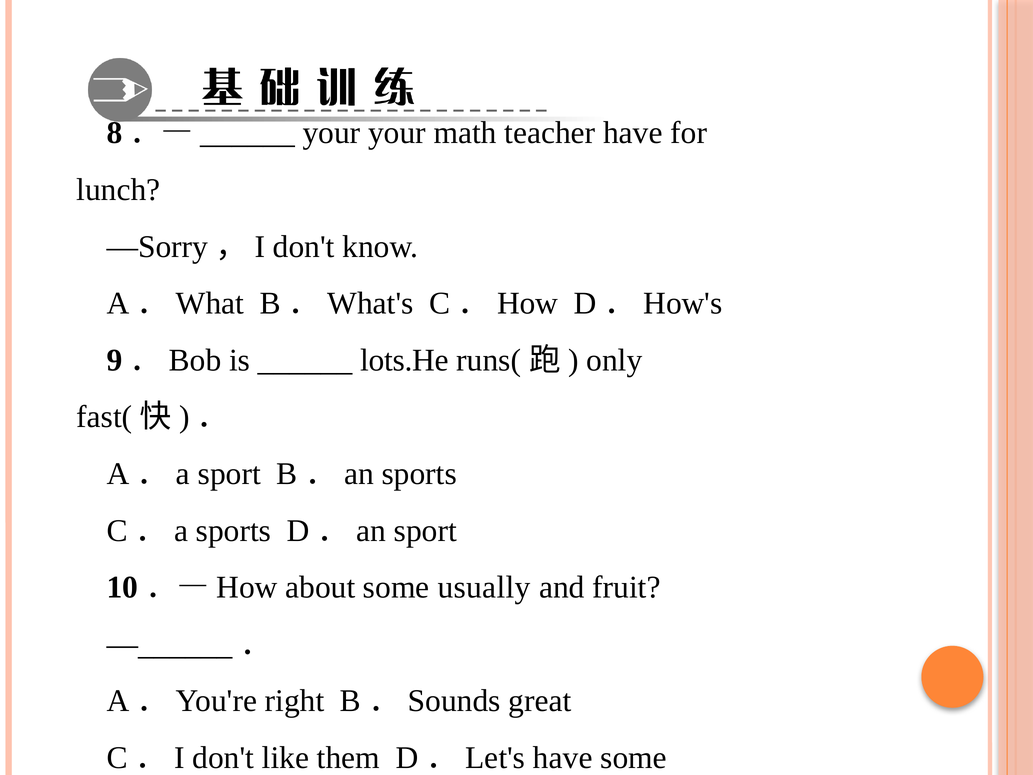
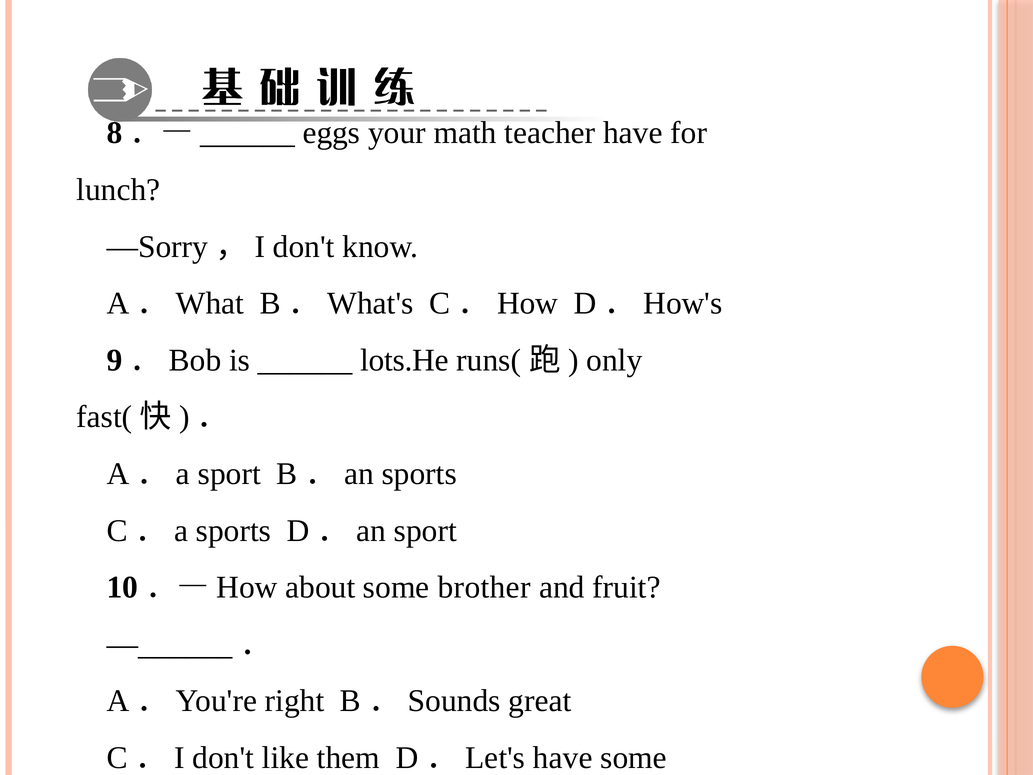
8．—______ your: your -> eggs
usually: usually -> brother
